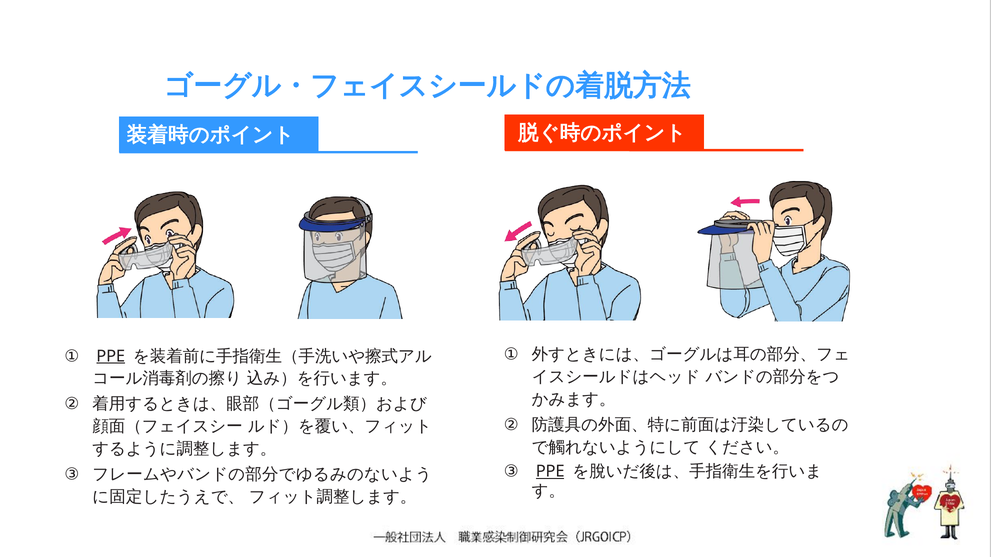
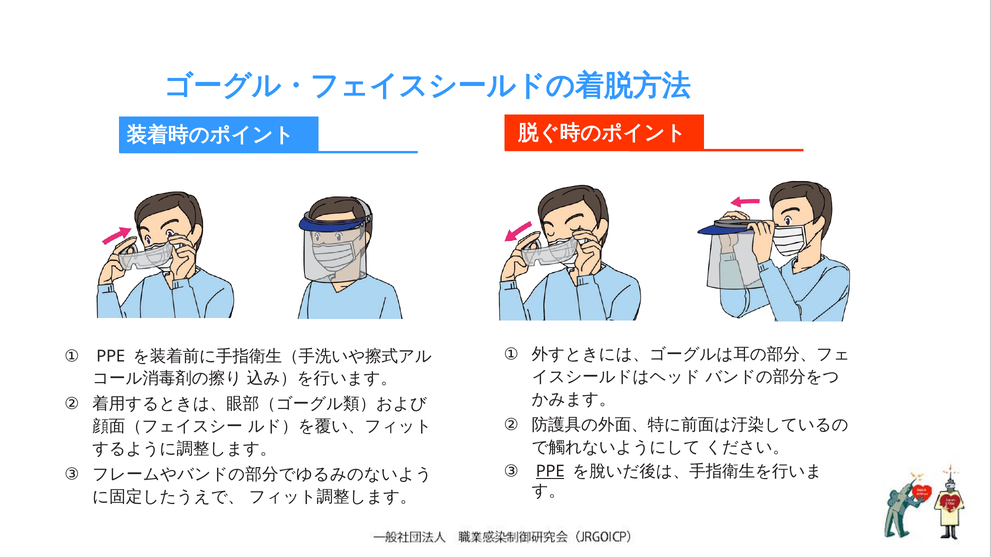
PPE at (111, 356) underline: present -> none
